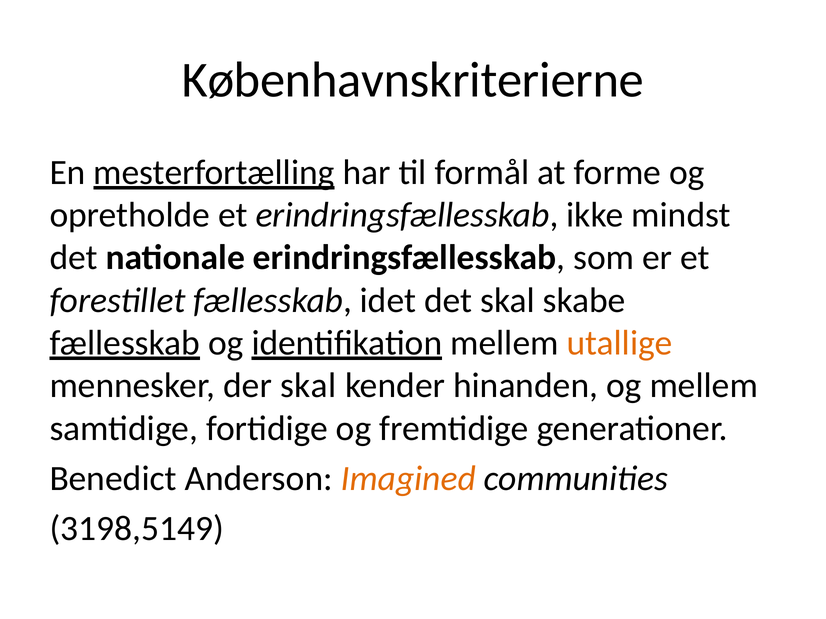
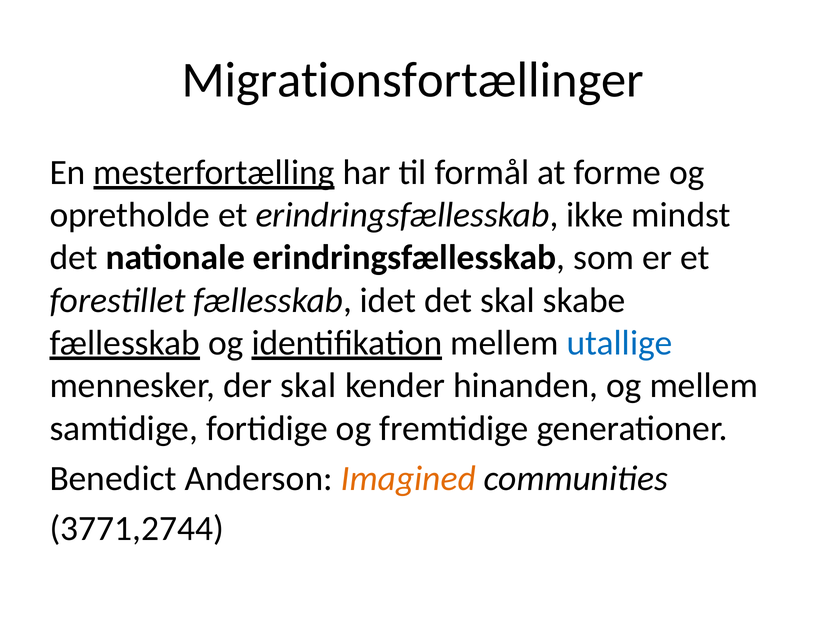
Københavnskriterierne: Københavnskriterierne -> Migrationsfortællinger
utallige colour: orange -> blue
3198,5149: 3198,5149 -> 3771,2744
